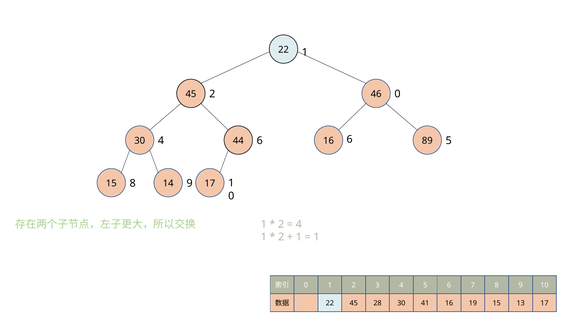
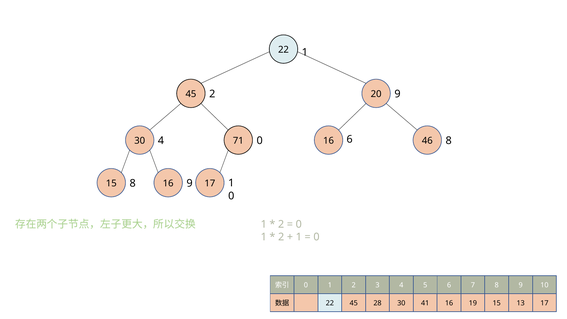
2 0: 0 -> 9
46: 46 -> 20
4 6: 6 -> 0
6 5: 5 -> 8
44: 44 -> 71
89: 89 -> 46
15 14: 14 -> 16
4 at (299, 224): 4 -> 0
1 at (316, 237): 1 -> 0
